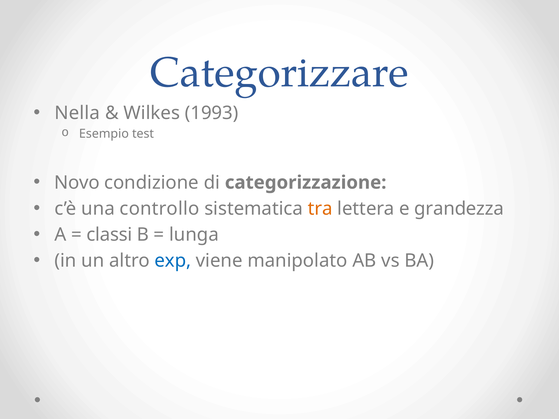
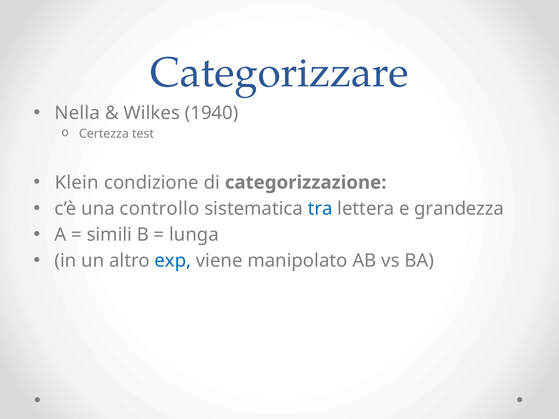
1993: 1993 -> 1940
Esempio: Esempio -> Certezza
Novo: Novo -> Klein
tra colour: orange -> blue
classi: classi -> simili
